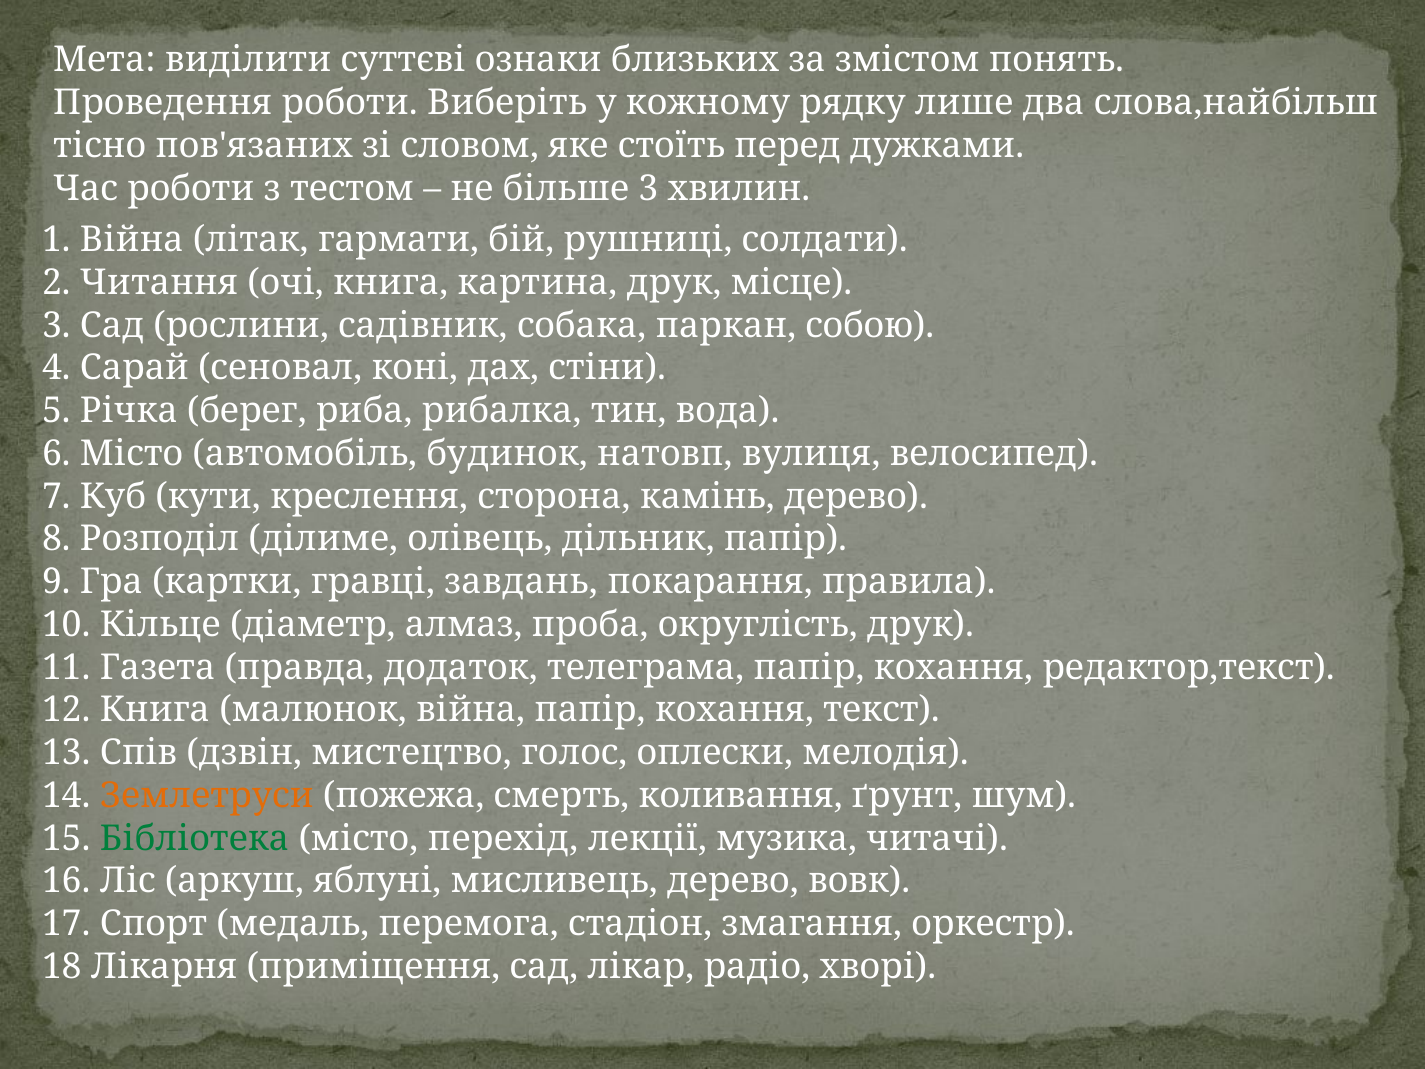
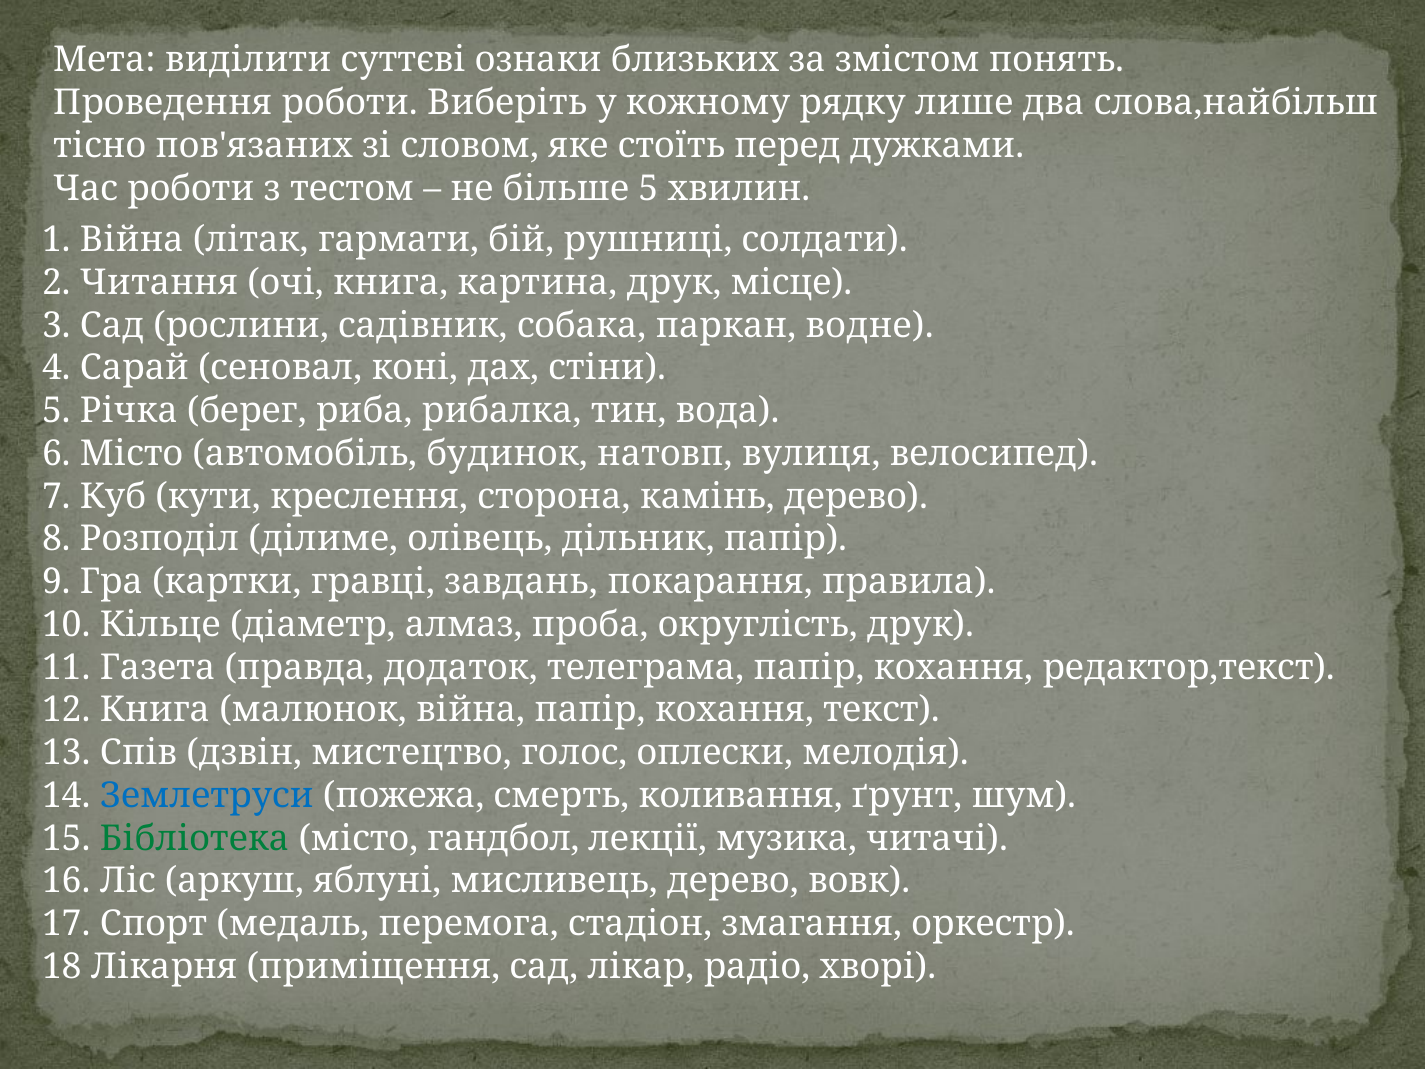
більше 3: 3 -> 5
собою: собою -> водне
Землетруси colour: orange -> blue
перехід: перехід -> гандбол
